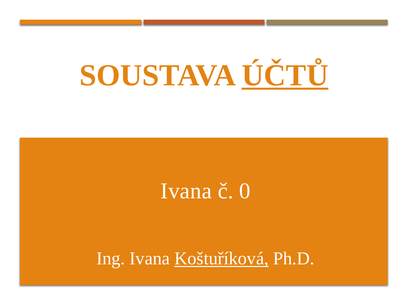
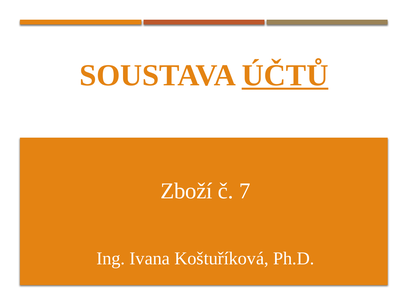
Ivana at (186, 191): Ivana -> Zboží
0: 0 -> 7
Koštuříková underline: present -> none
